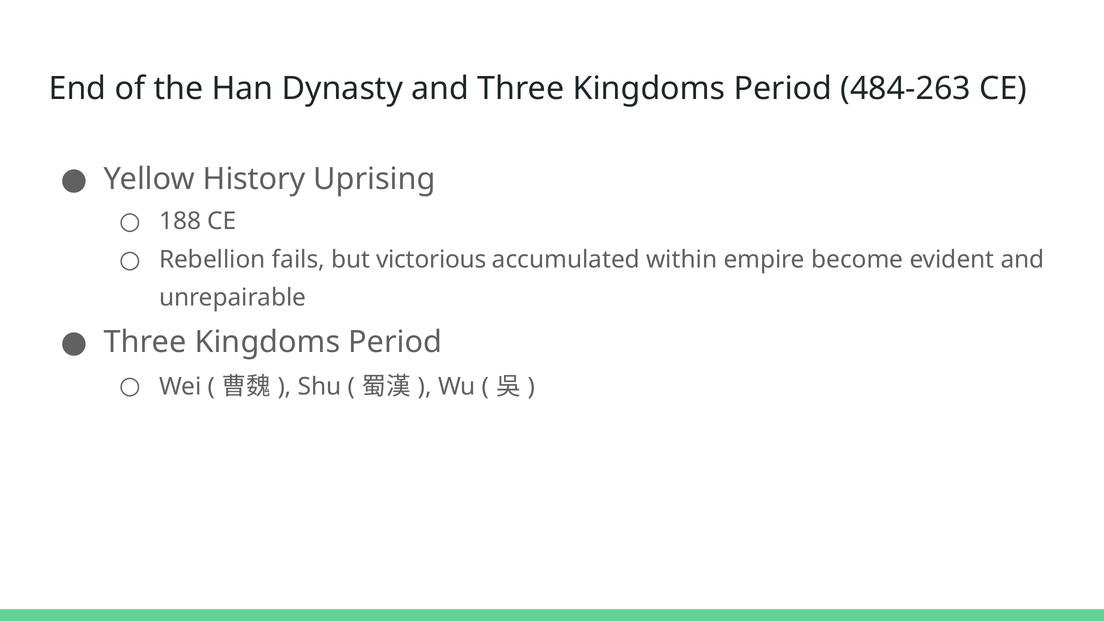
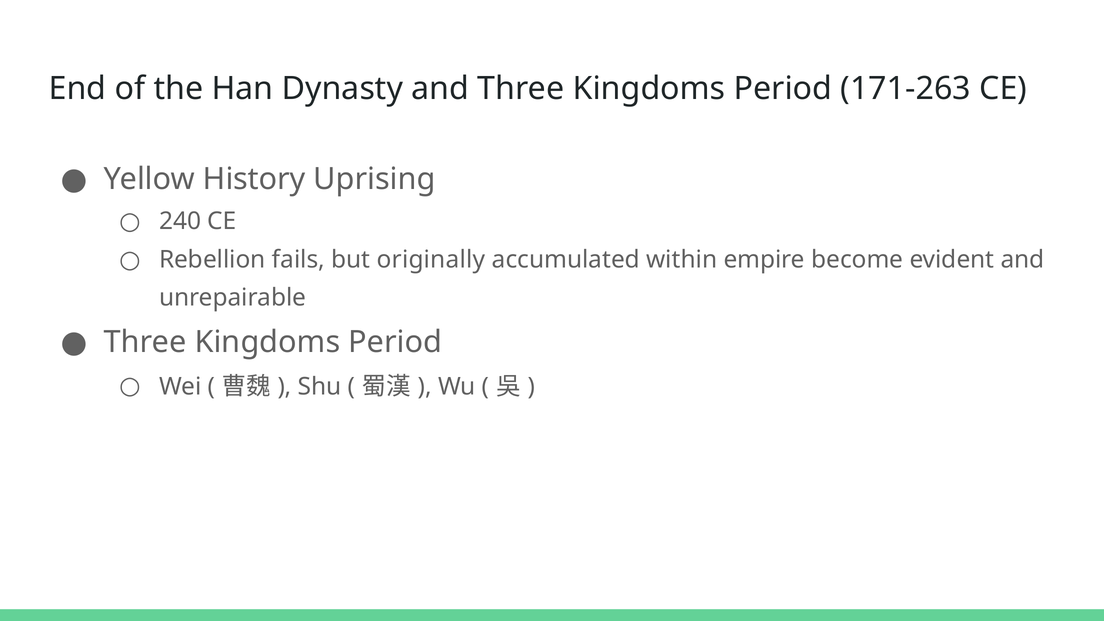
484-263: 484-263 -> 171-263
188: 188 -> 240
victorious: victorious -> originally
